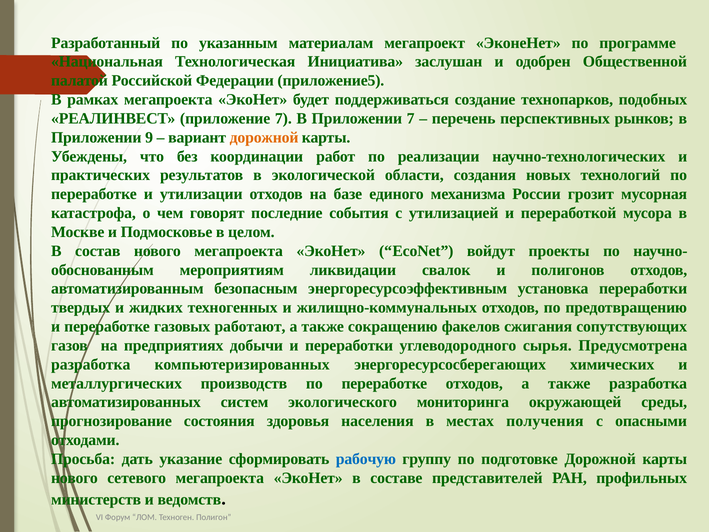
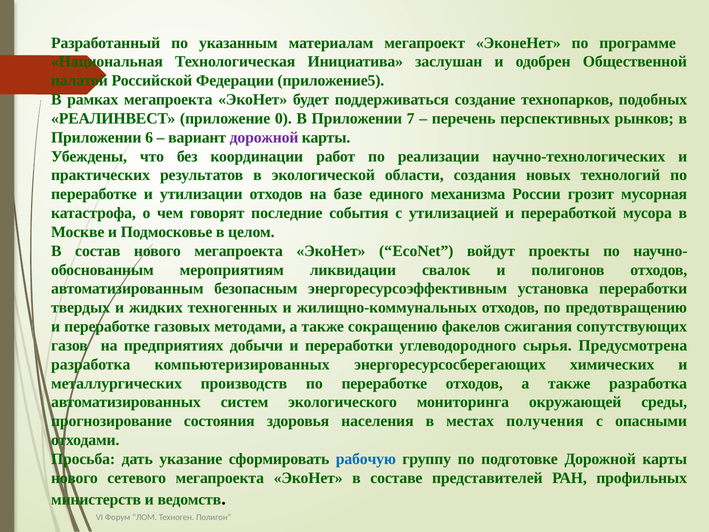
приложение 7: 7 -> 0
9: 9 -> 6
дорожной at (264, 137) colour: orange -> purple
работают: работают -> методами
